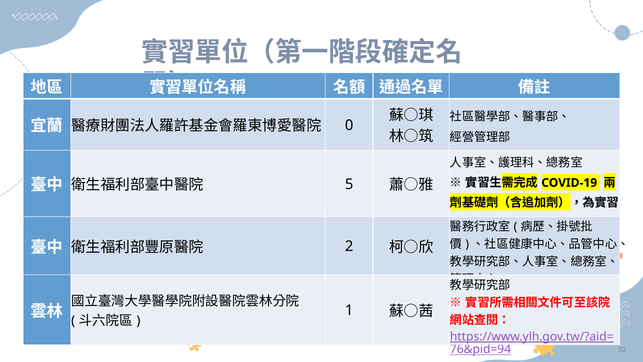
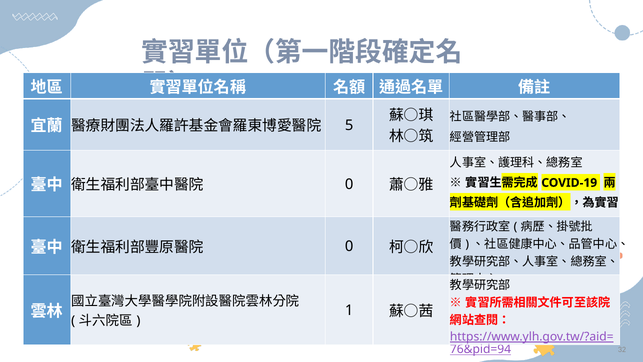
0: 0 -> 5
5 at (349, 184): 5 -> 0
2 at (349, 246): 2 -> 0
